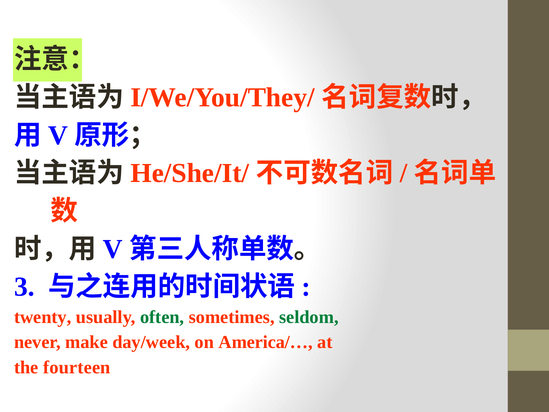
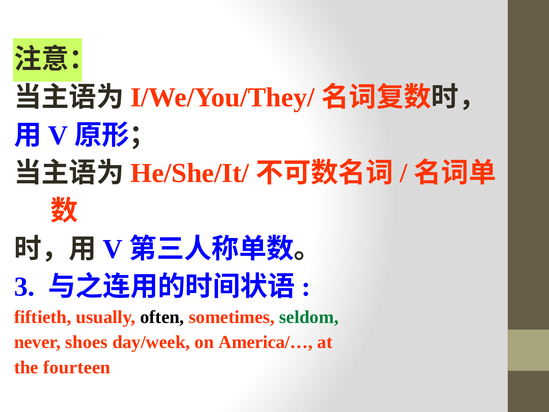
twenty: twenty -> fiftieth
often colour: green -> black
make: make -> shoes
